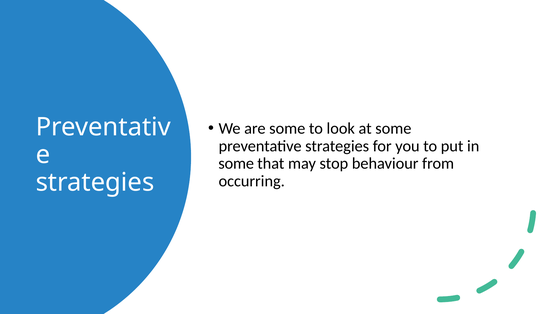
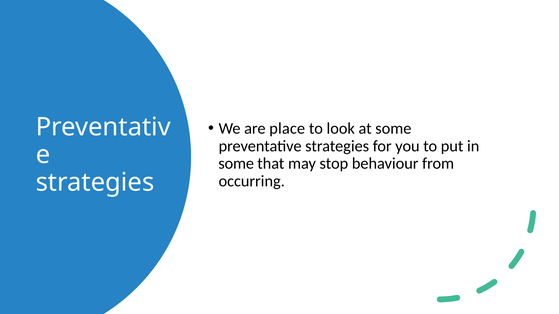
are some: some -> place
